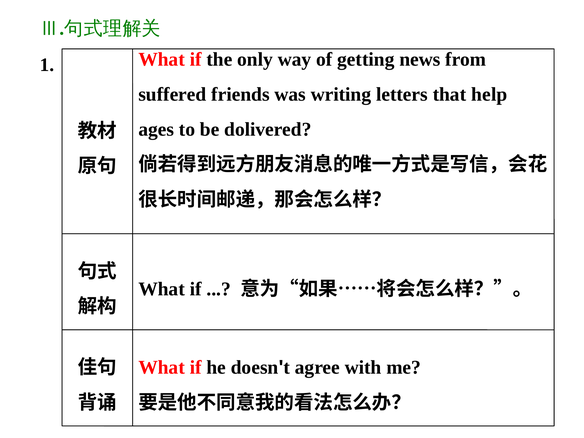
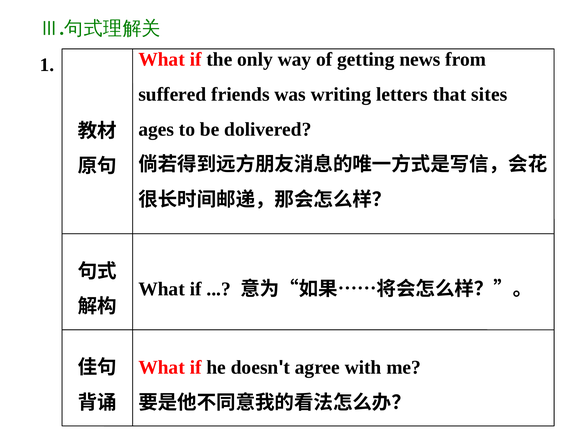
help: help -> sites
